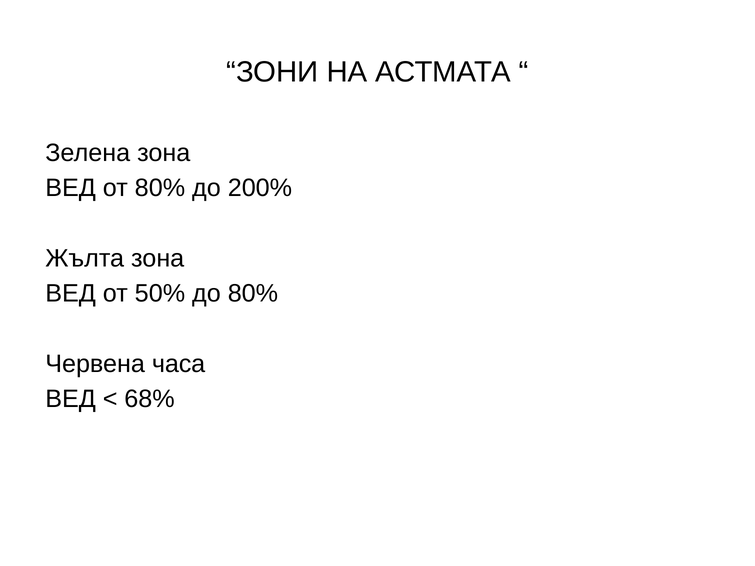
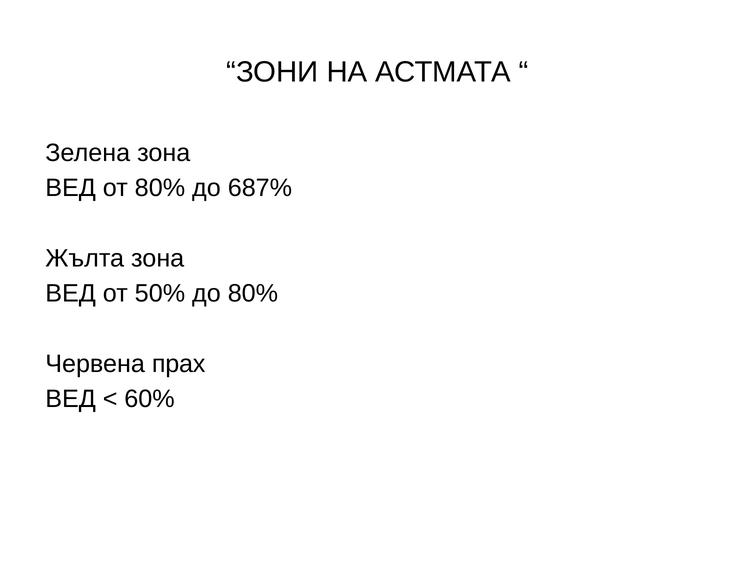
200%: 200% -> 687%
часа: часа -> прах
68%: 68% -> 60%
